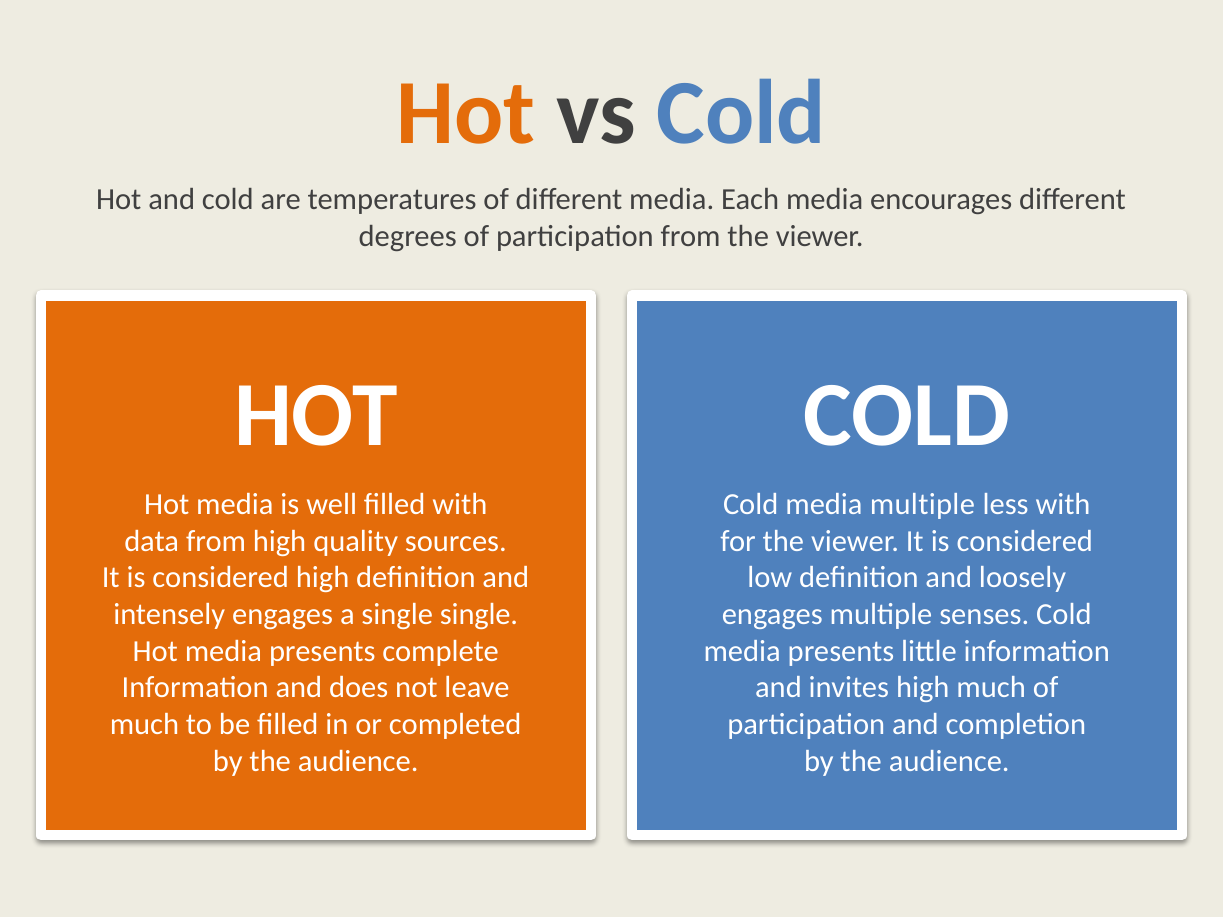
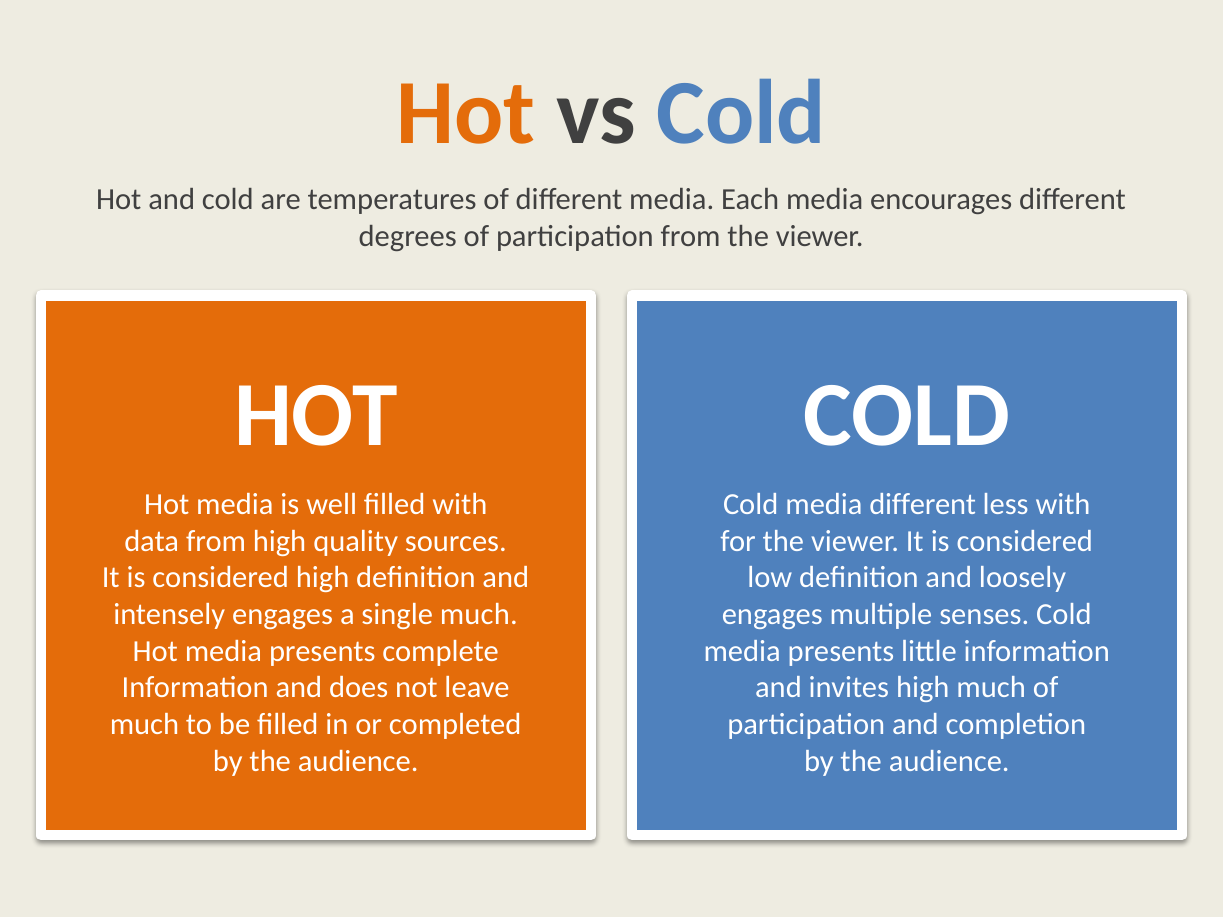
media multiple: multiple -> different
single single: single -> much
